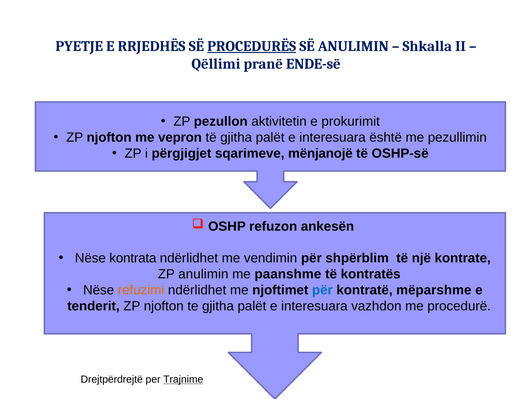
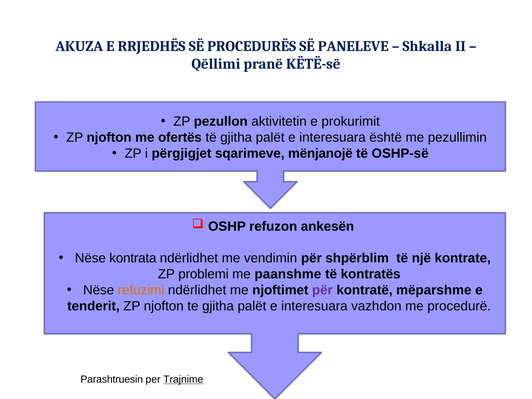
PYETJE: PYETJE -> AKUZA
PROCEDURËS underline: present -> none
SË ANULIMIN: ANULIMIN -> PANELEVE
ENDE-së: ENDE-së -> KËTË-së
vepron: vepron -> ofertës
ZP anulimin: anulimin -> problemi
për at (322, 290) colour: blue -> purple
Drejtpërdrejtë: Drejtpërdrejtë -> Parashtruesin
